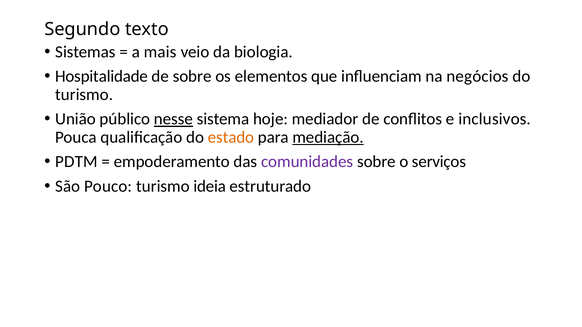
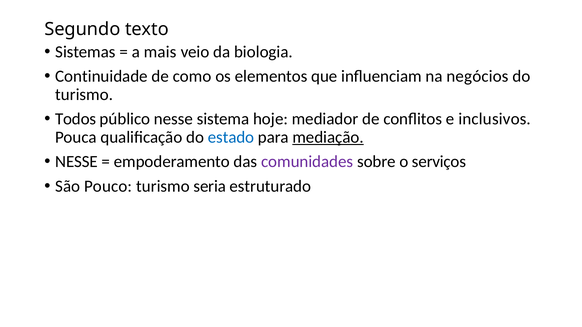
Hospitalidade: Hospitalidade -> Continuidade
de sobre: sobre -> como
União: União -> Todos
nesse at (173, 119) underline: present -> none
estado colour: orange -> blue
PDTM at (76, 162): PDTM -> NESSE
ideia: ideia -> seria
